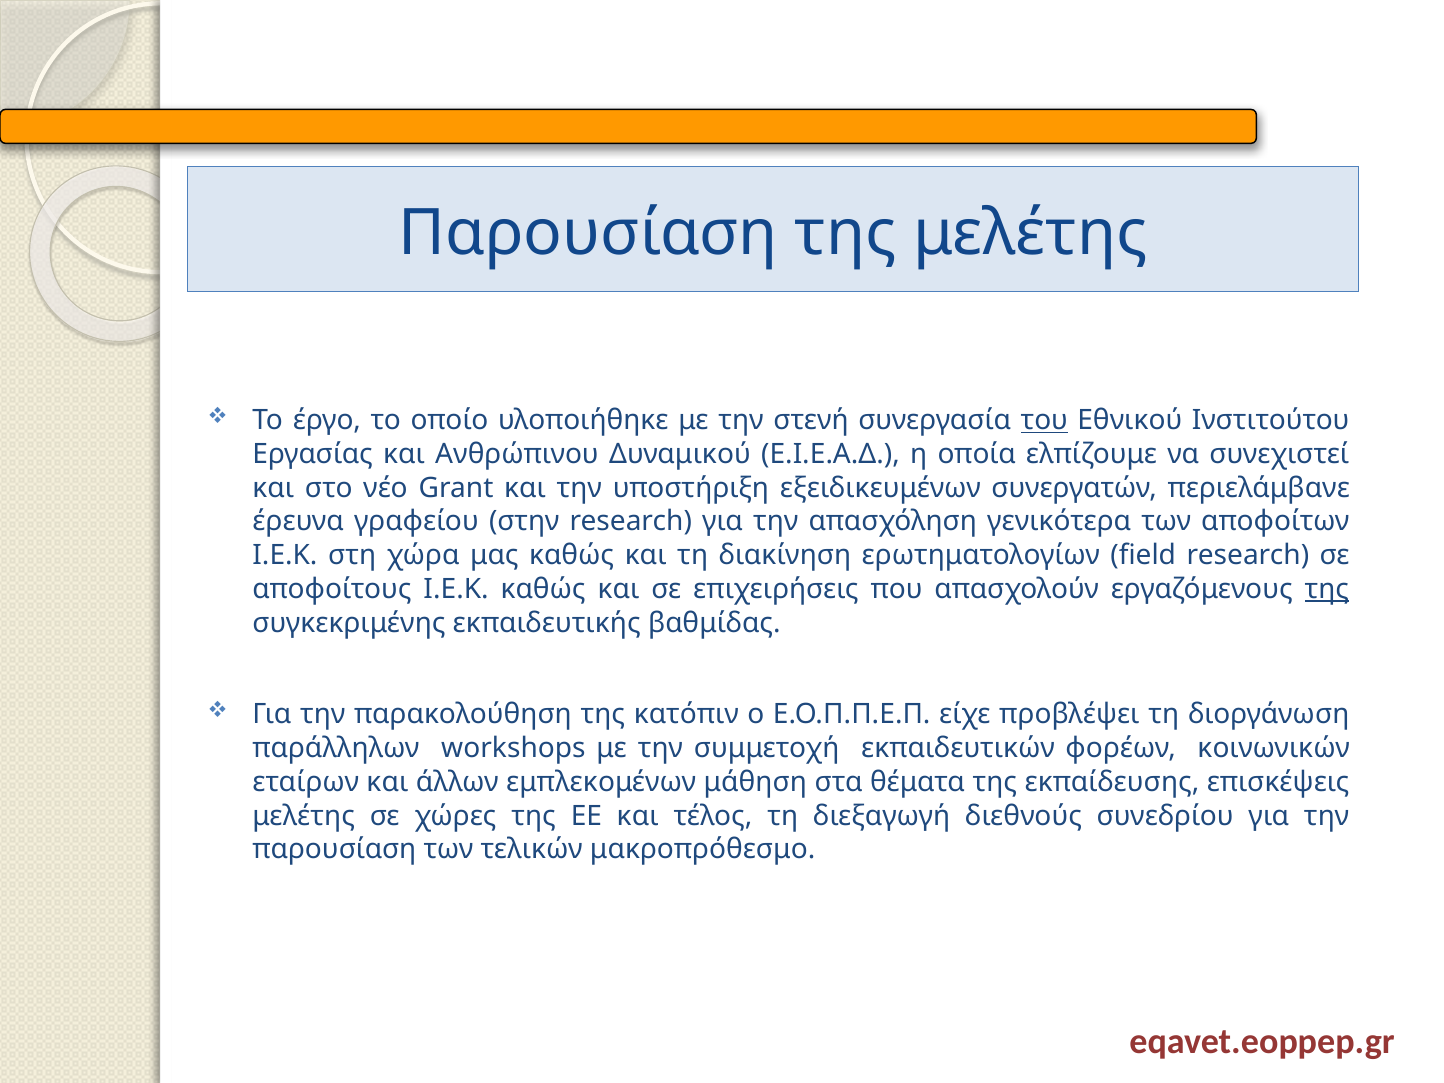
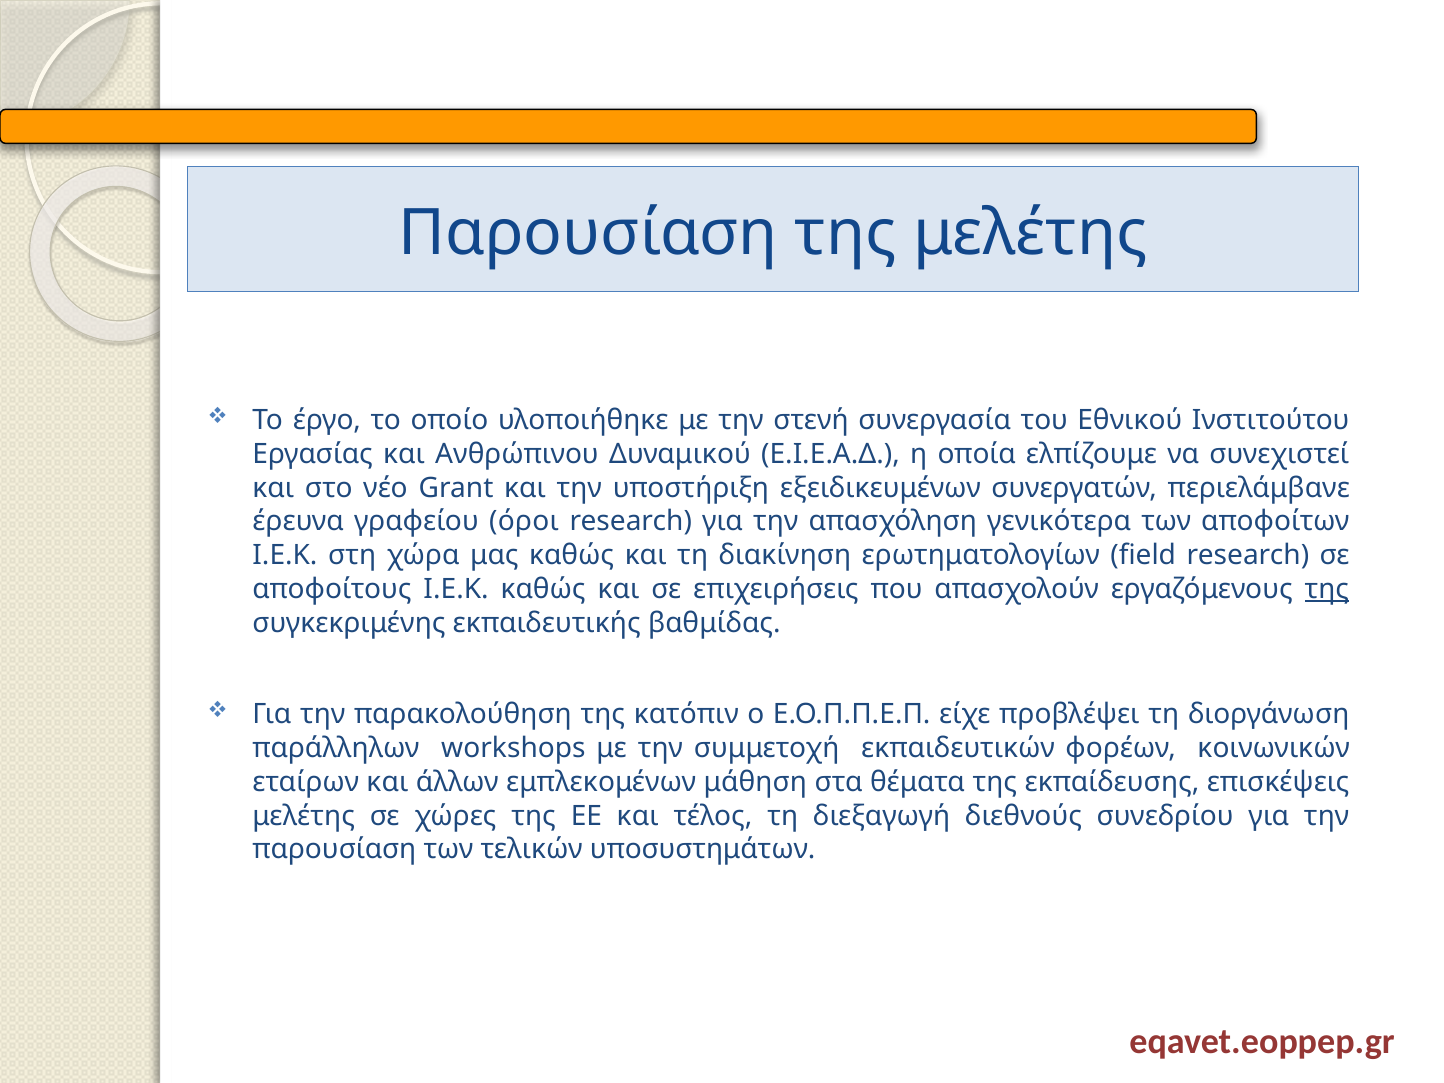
του underline: present -> none
στην: στην -> όροι
μακροπρόθεσμο: μακροπρόθεσμο -> υποσυστημάτων
